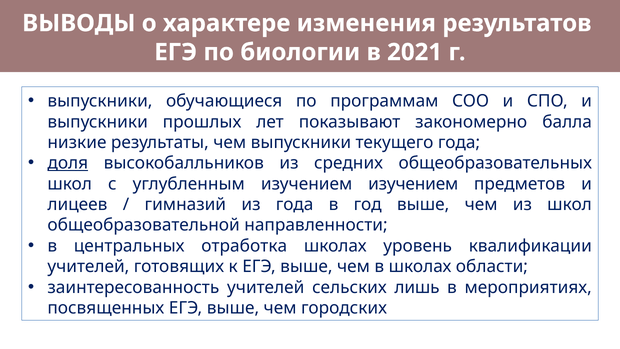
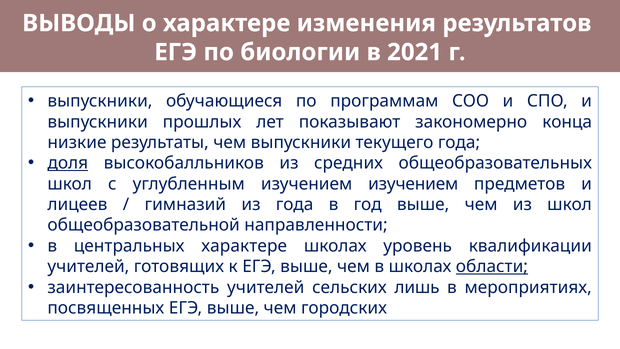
балла: балла -> конца
центральных отработка: отработка -> характере
области underline: none -> present
